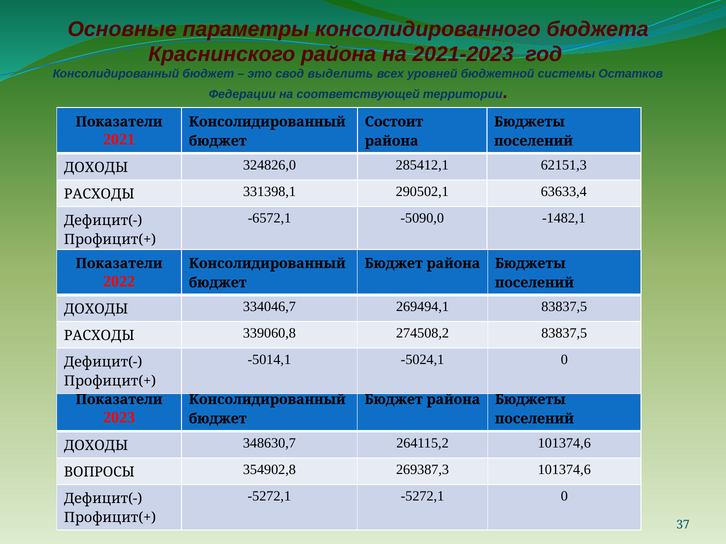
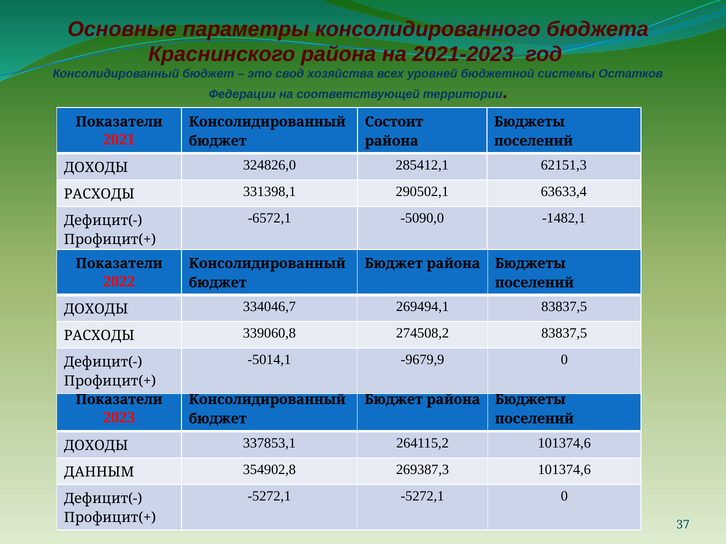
выделить: выделить -> хозяйства
-5024,1: -5024,1 -> -9679,9
348630,7: 348630,7 -> 337853,1
ВОПРОСЫ: ВОПРОСЫ -> ДАННЫМ
